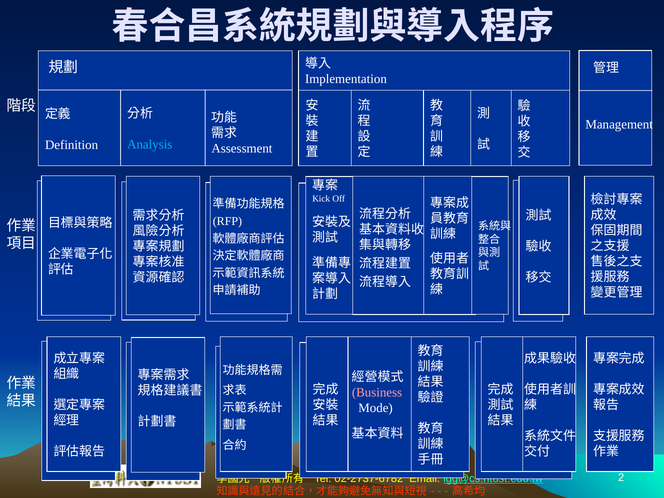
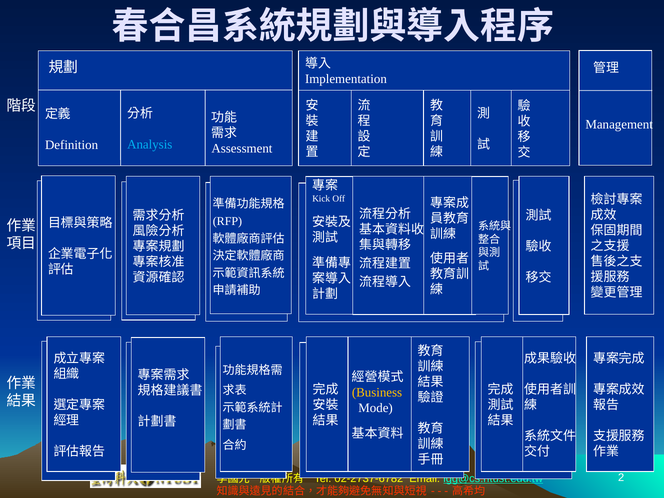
Business colour: pink -> yellow
